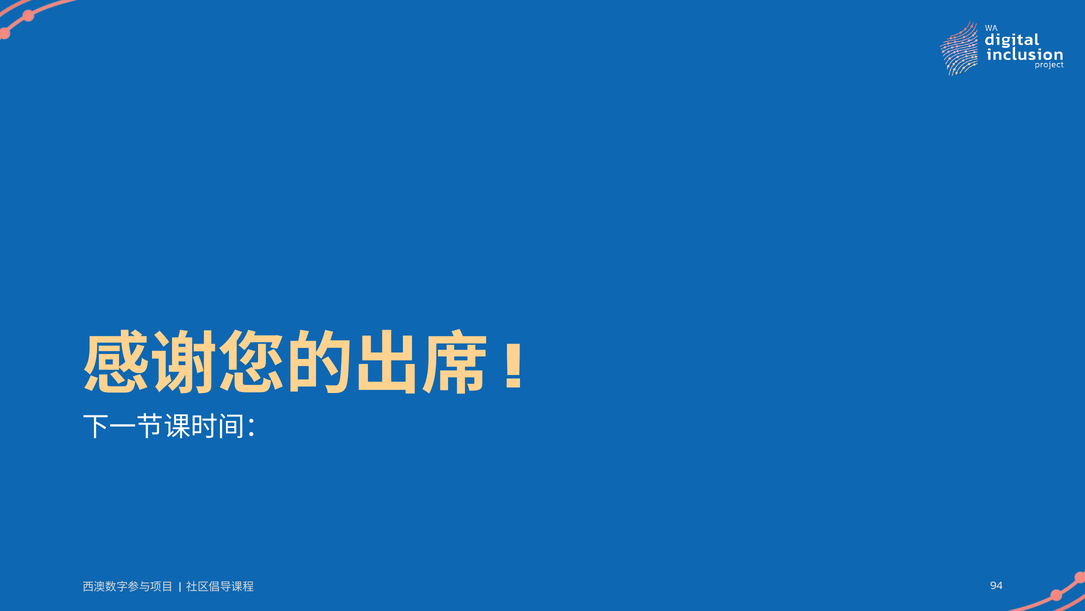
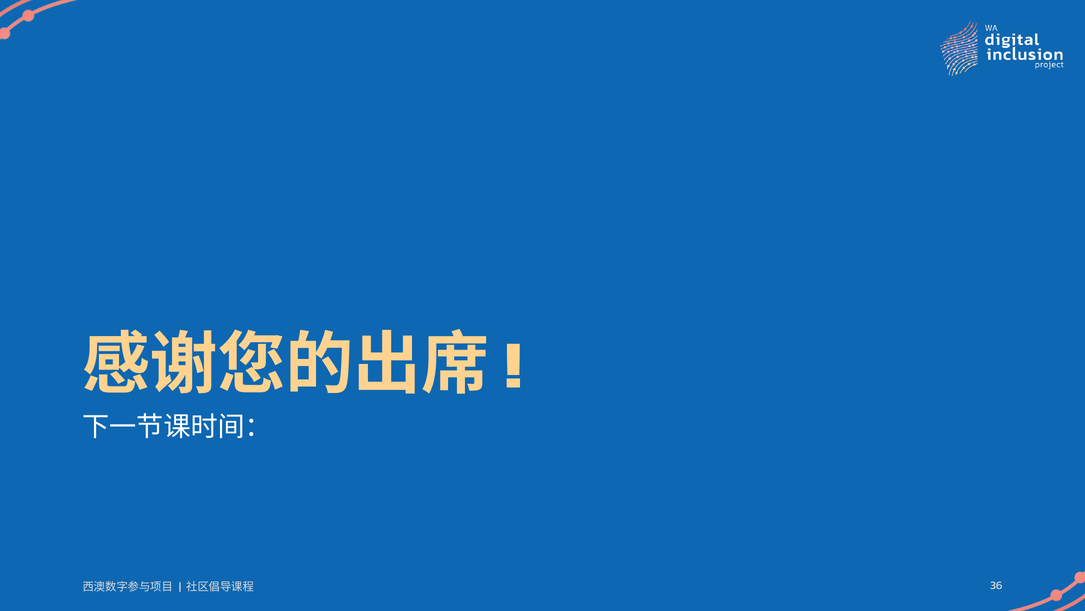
94: 94 -> 36
